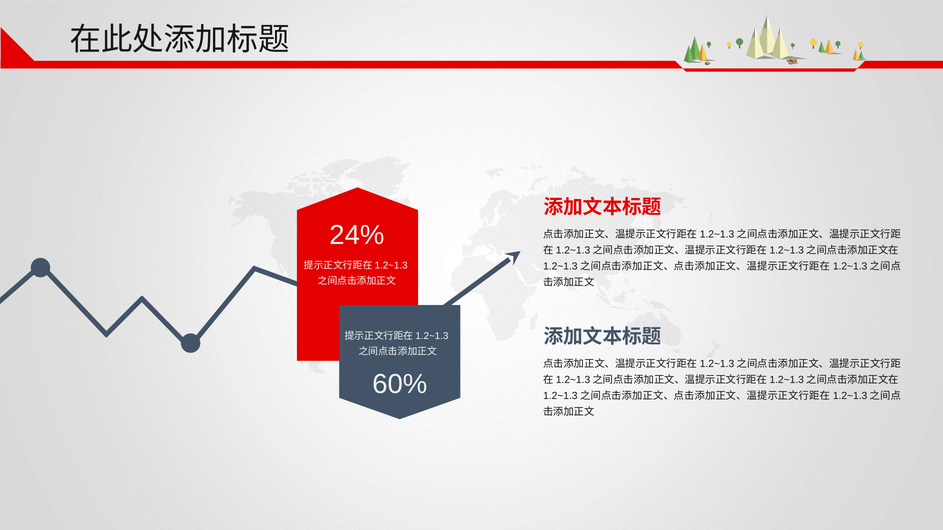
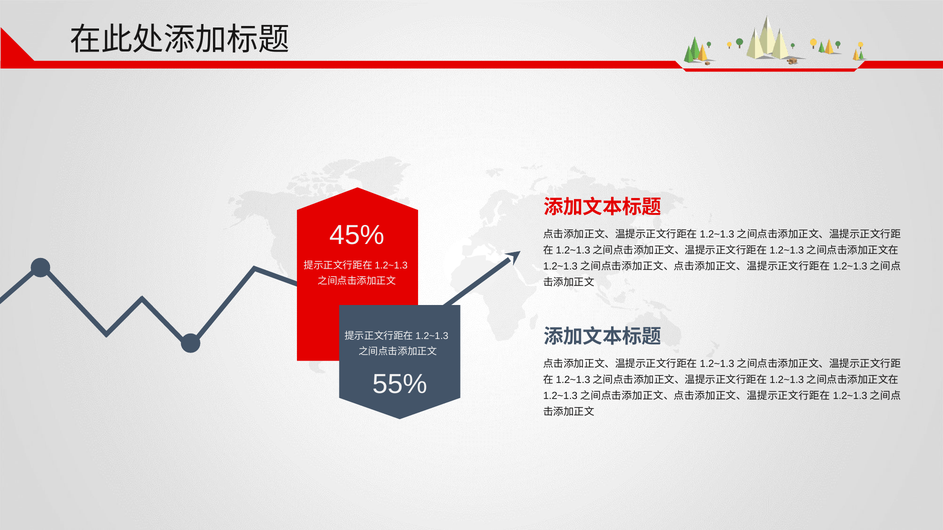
24%: 24% -> 45%
60%: 60% -> 55%
